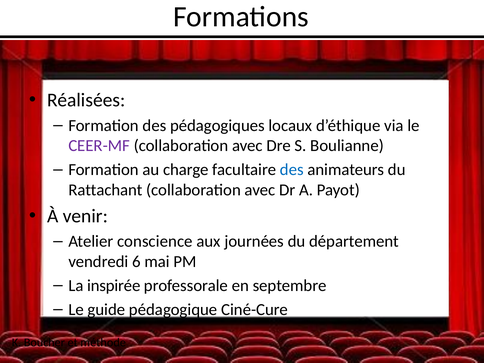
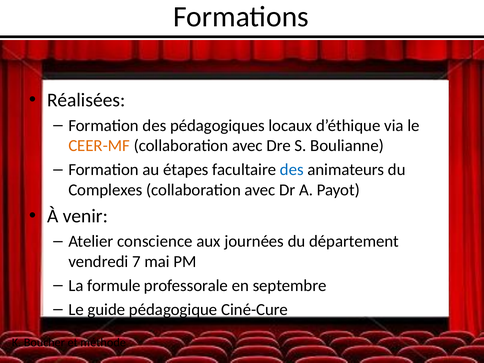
CEER-MF colour: purple -> orange
charge: charge -> étapes
Rattachant: Rattachant -> Complexes
6: 6 -> 7
inspirée: inspirée -> formule
